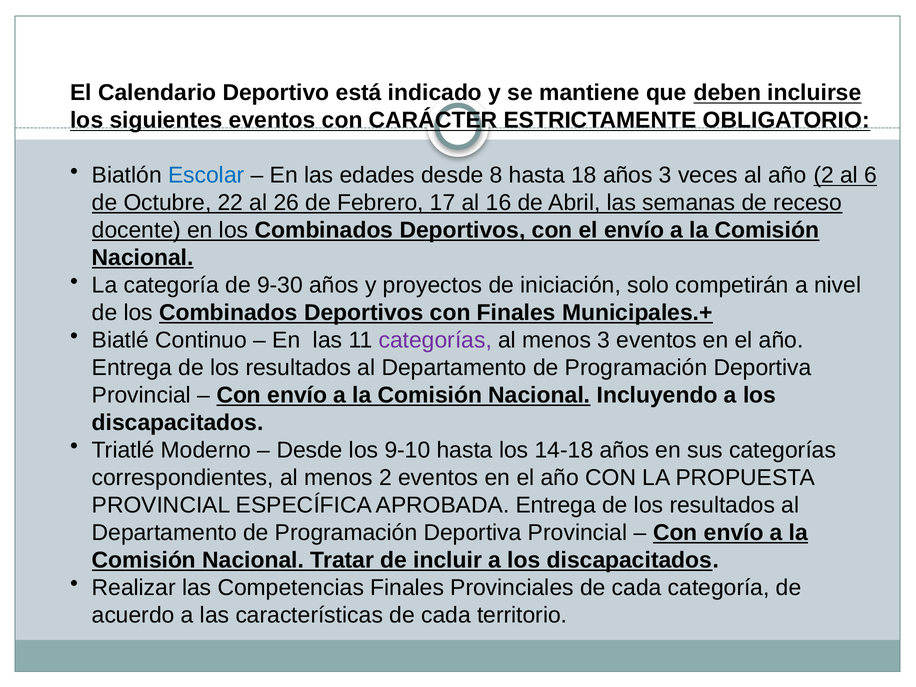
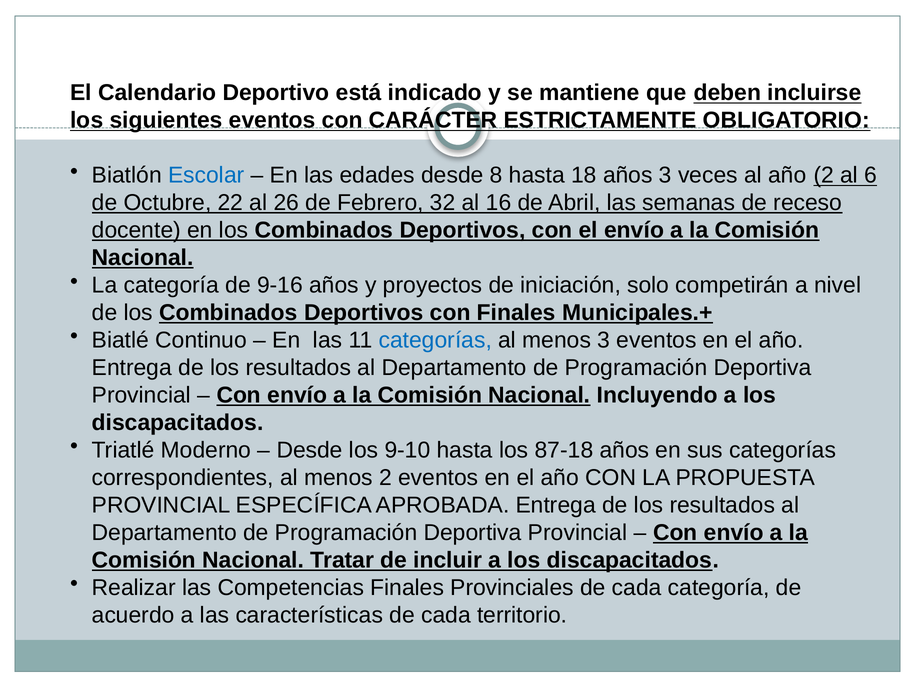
17: 17 -> 32
9-30: 9-30 -> 9-16
categorías at (435, 340) colour: purple -> blue
14-18: 14-18 -> 87-18
